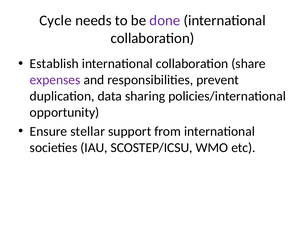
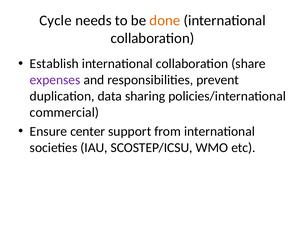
done colour: purple -> orange
opportunity: opportunity -> commercial
stellar: stellar -> center
